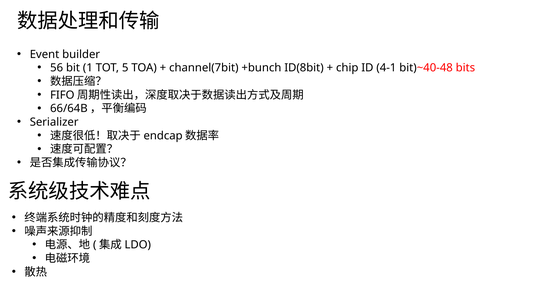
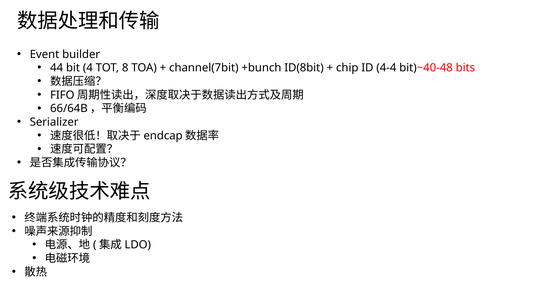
56: 56 -> 44
1: 1 -> 4
5: 5 -> 8
4-1: 4-1 -> 4-4
